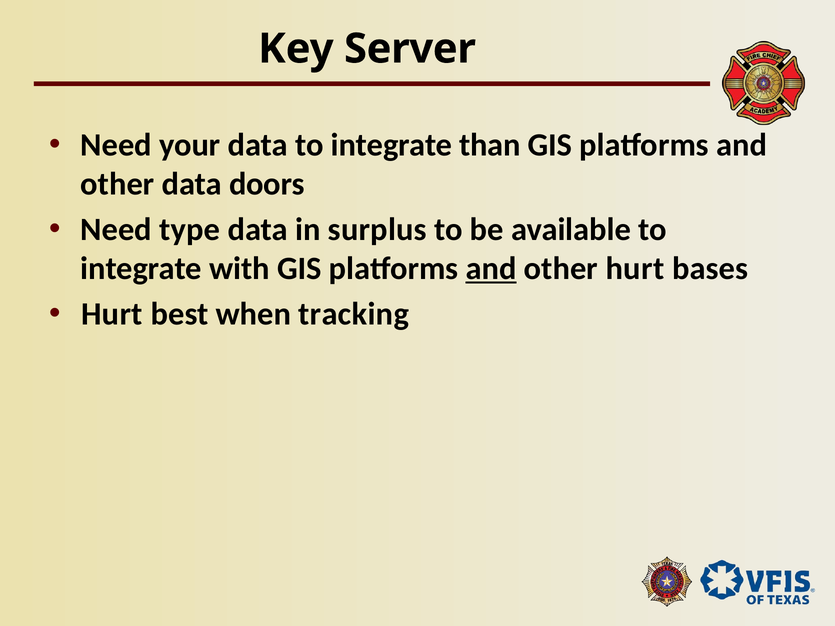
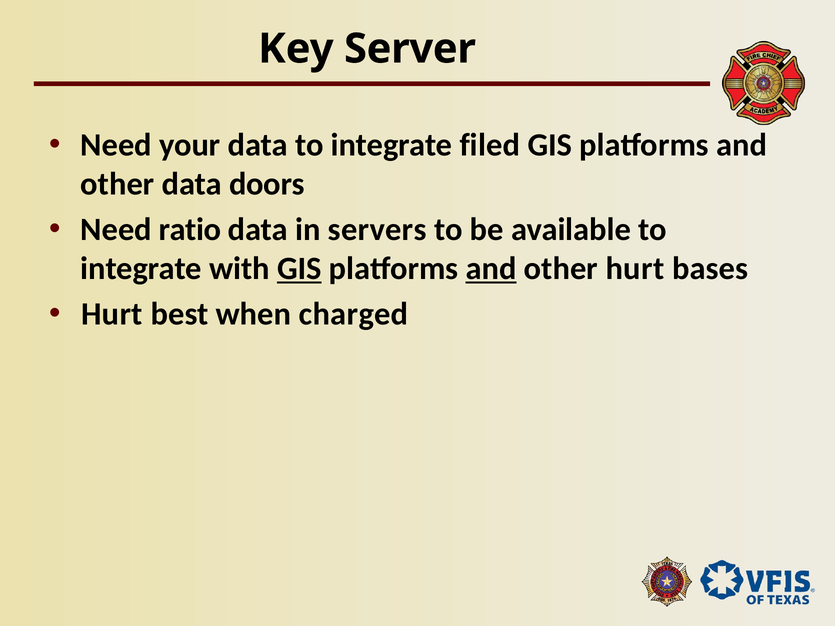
than: than -> filed
type: type -> ratio
surplus: surplus -> servers
GIS at (299, 269) underline: none -> present
tracking: tracking -> charged
